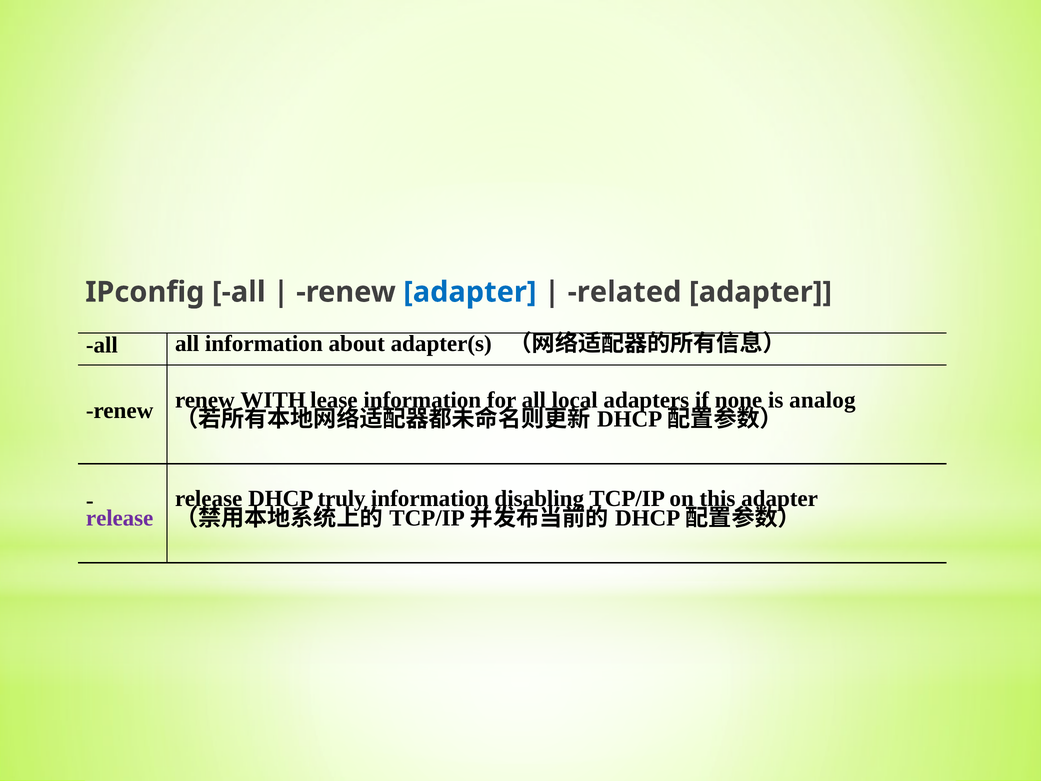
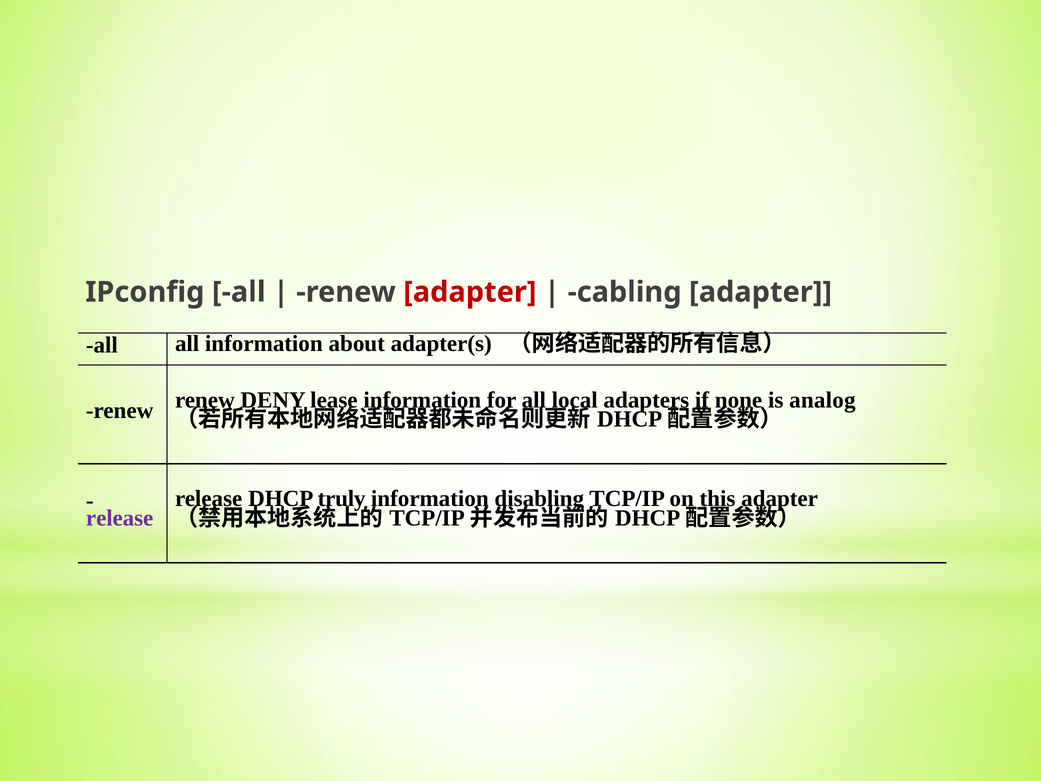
adapter at (470, 292) colour: blue -> red
related: related -> cabling
WITH: WITH -> DENY
